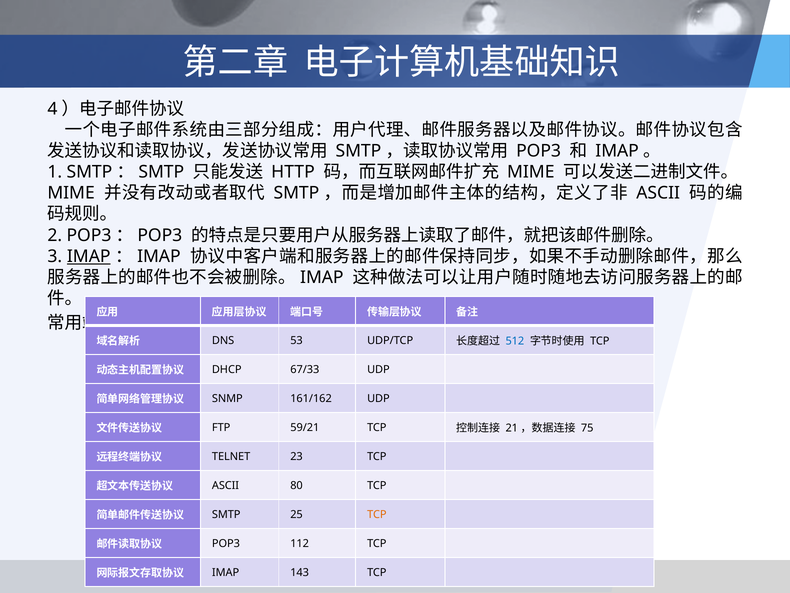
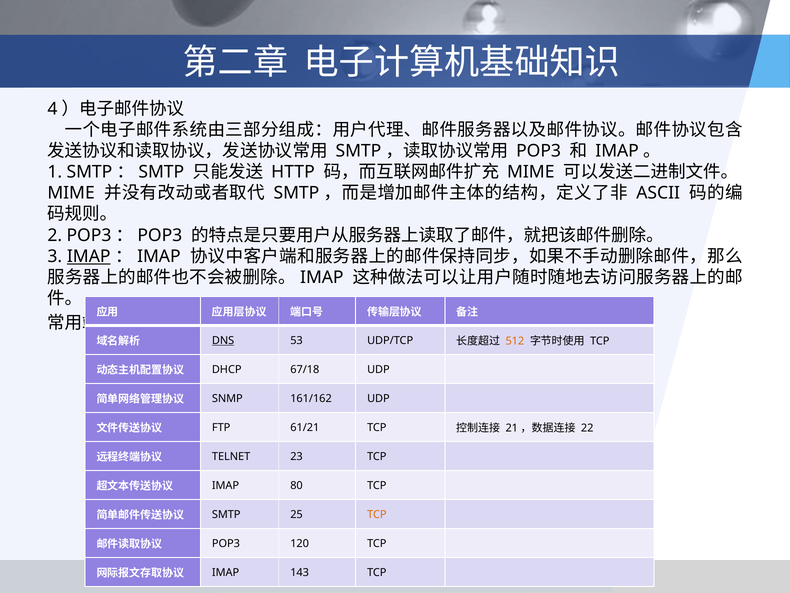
DNS underline: none -> present
512 colour: blue -> orange
67/33: 67/33 -> 67/18
59/21: 59/21 -> 61/21
75: 75 -> 22
ASCII at (226, 485): ASCII -> IMAP
112: 112 -> 120
